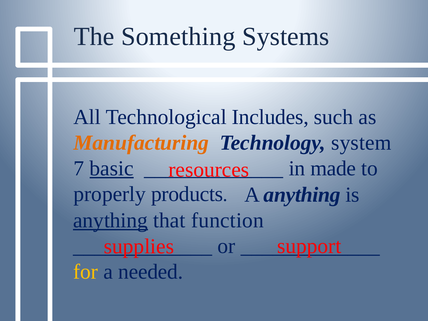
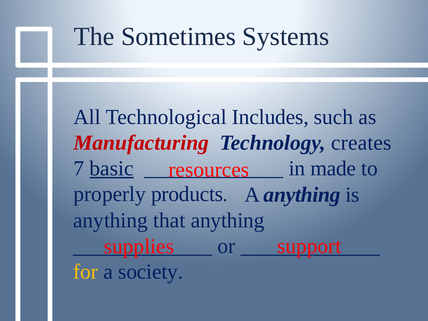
Something: Something -> Sometimes
Manufacturing colour: orange -> red
system: system -> creates
anything at (111, 220) underline: present -> none
that function: function -> anything
needed: needed -> society
